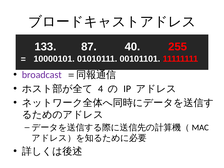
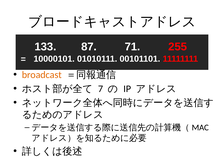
40: 40 -> 71
broadcast colour: purple -> orange
4: 4 -> 7
